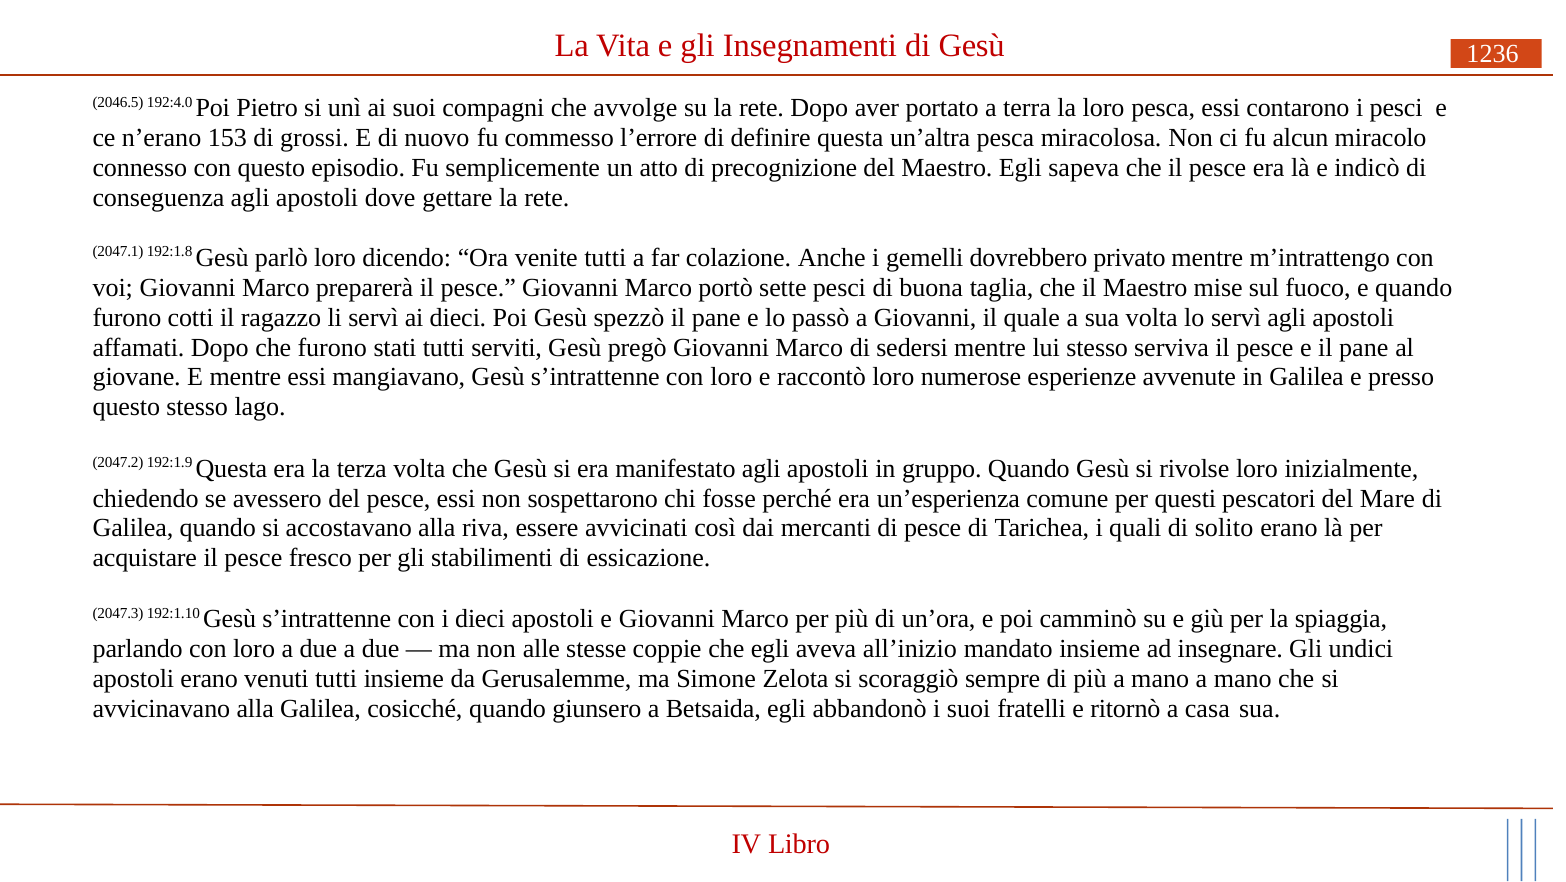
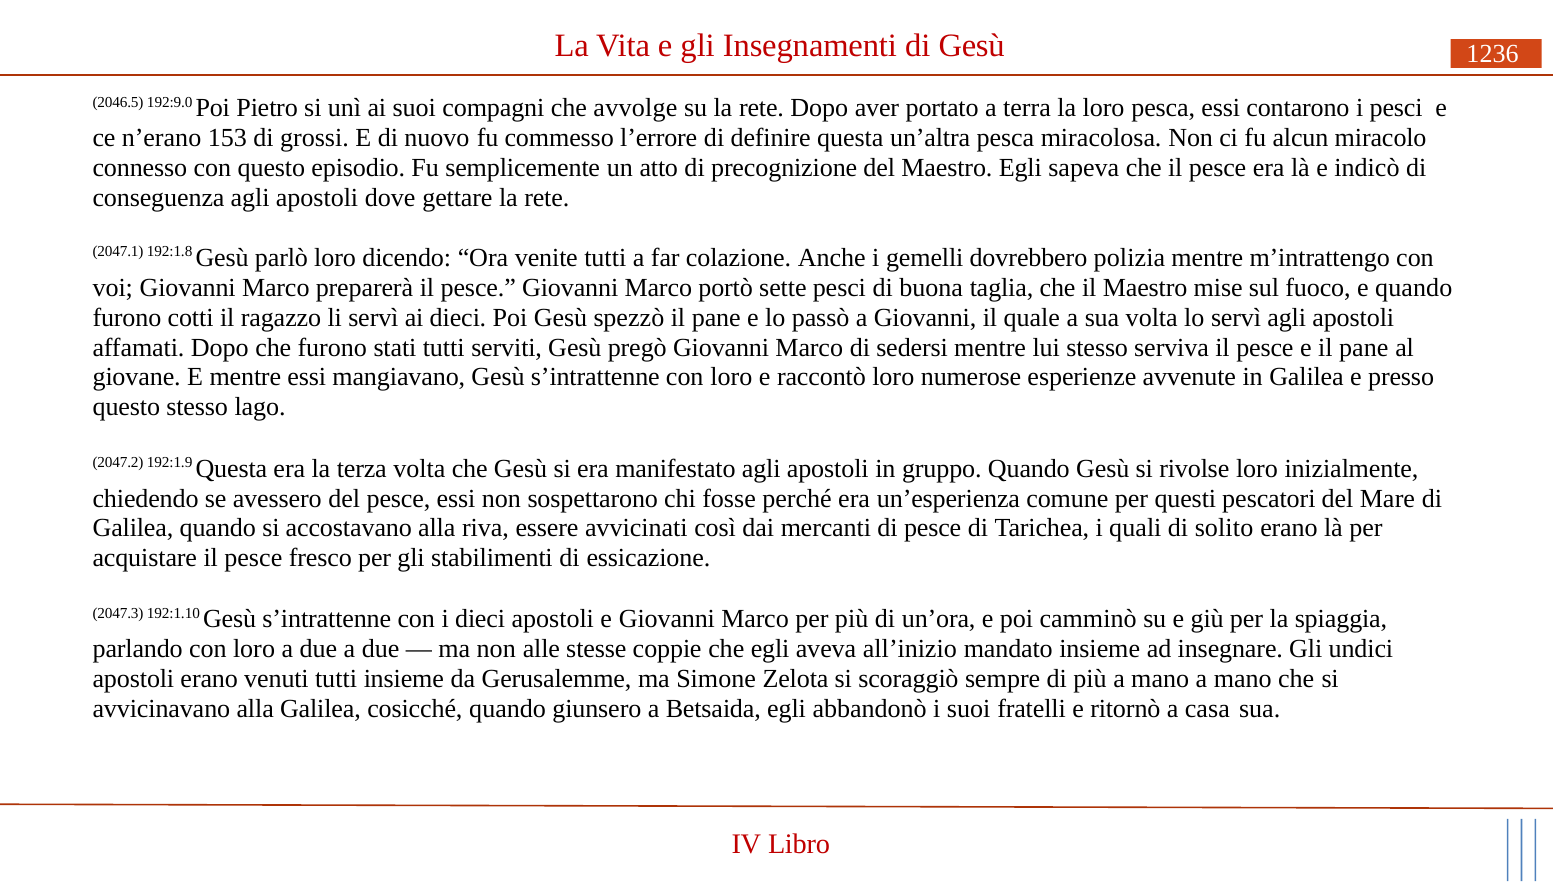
192:4.0: 192:4.0 -> 192:9.0
privato: privato -> polizia
